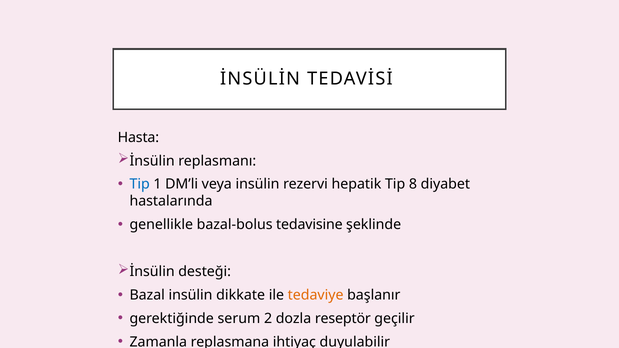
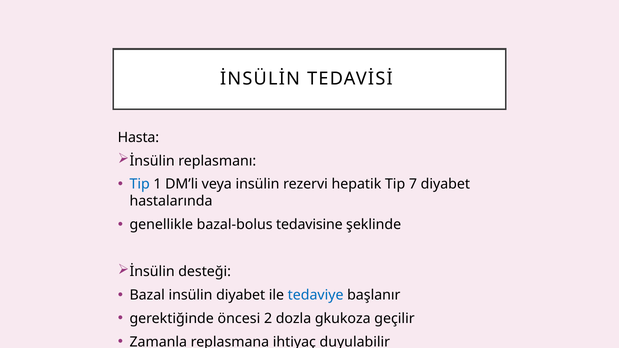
8: 8 -> 7
insülin dikkate: dikkate -> diyabet
tedaviye colour: orange -> blue
serum: serum -> öncesi
reseptör: reseptör -> gkukoza
